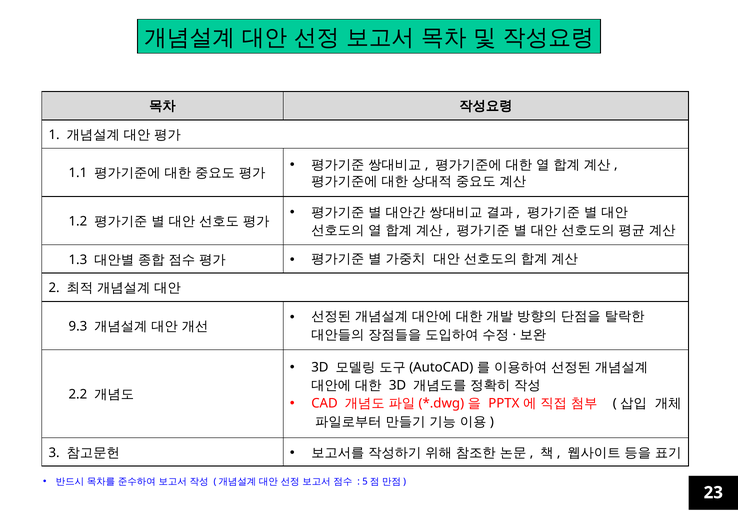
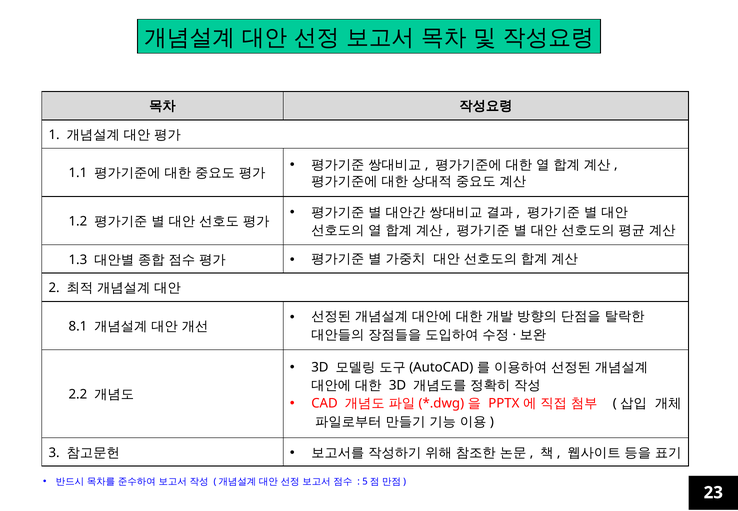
9.3: 9.3 -> 8.1
